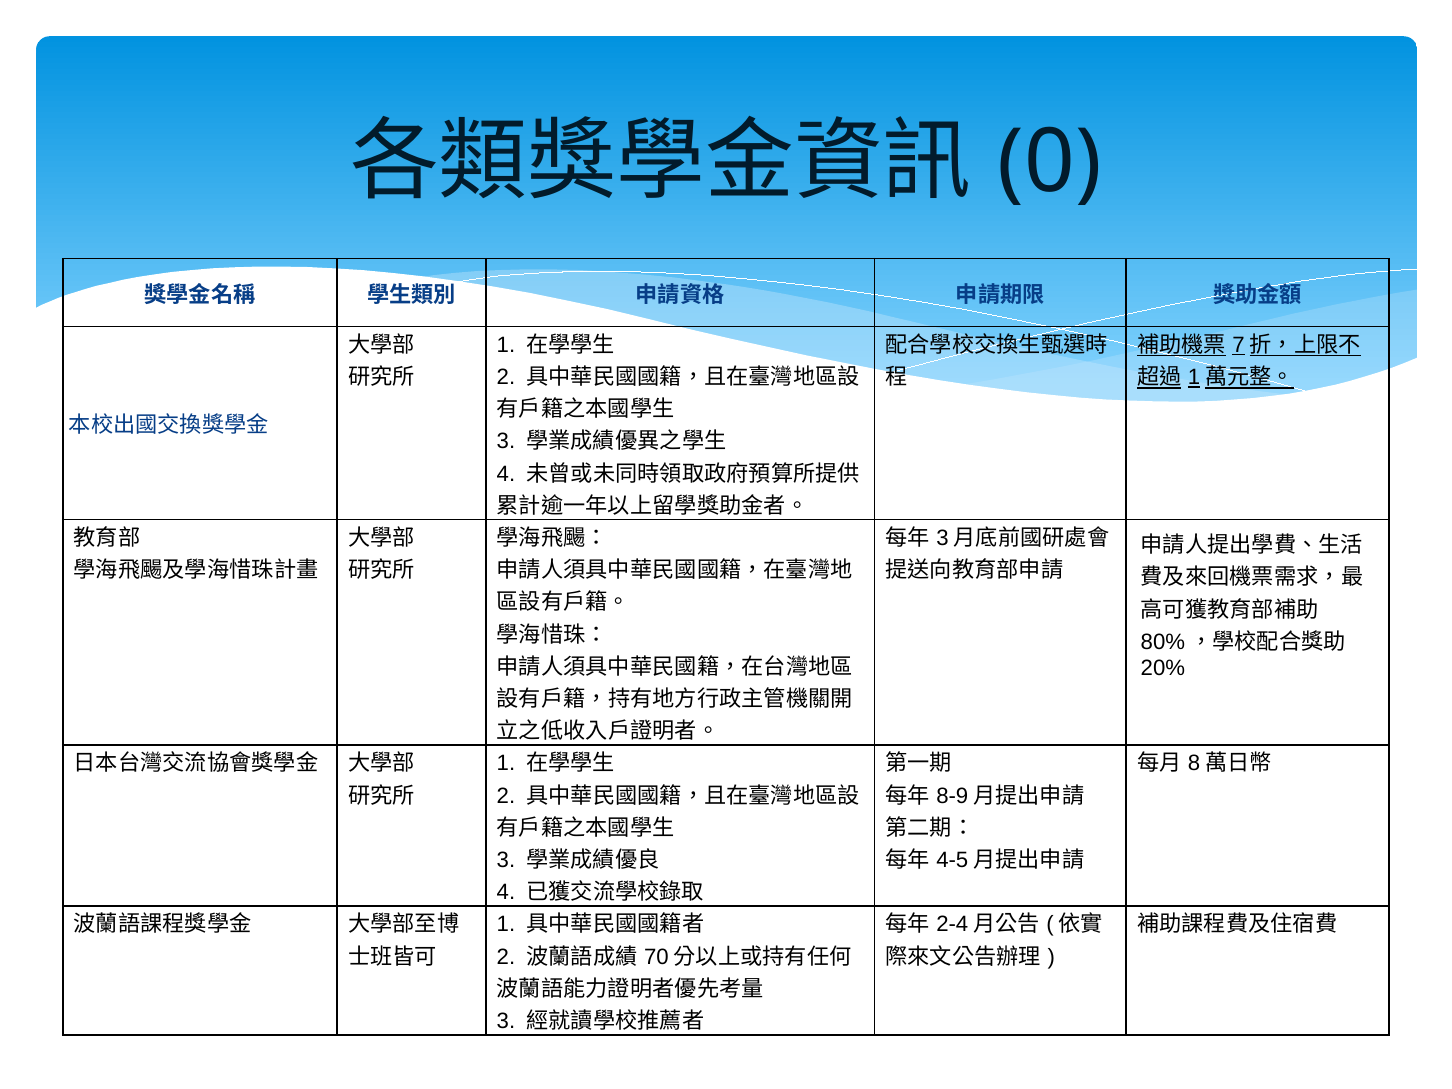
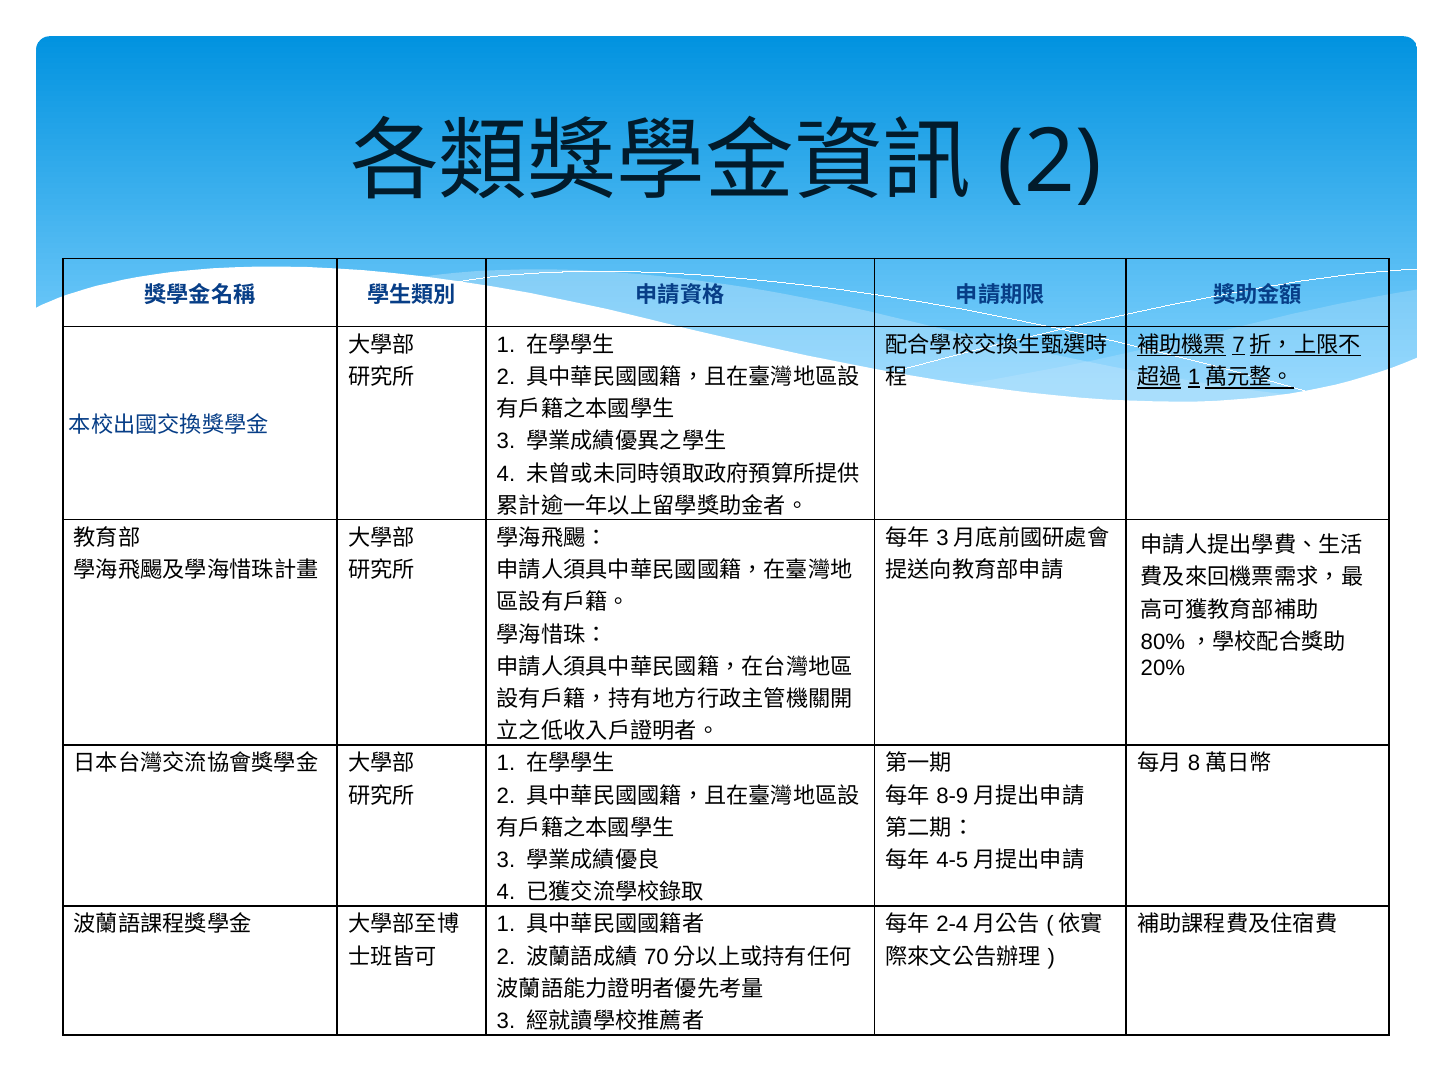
0 at (1050, 162): 0 -> 2
